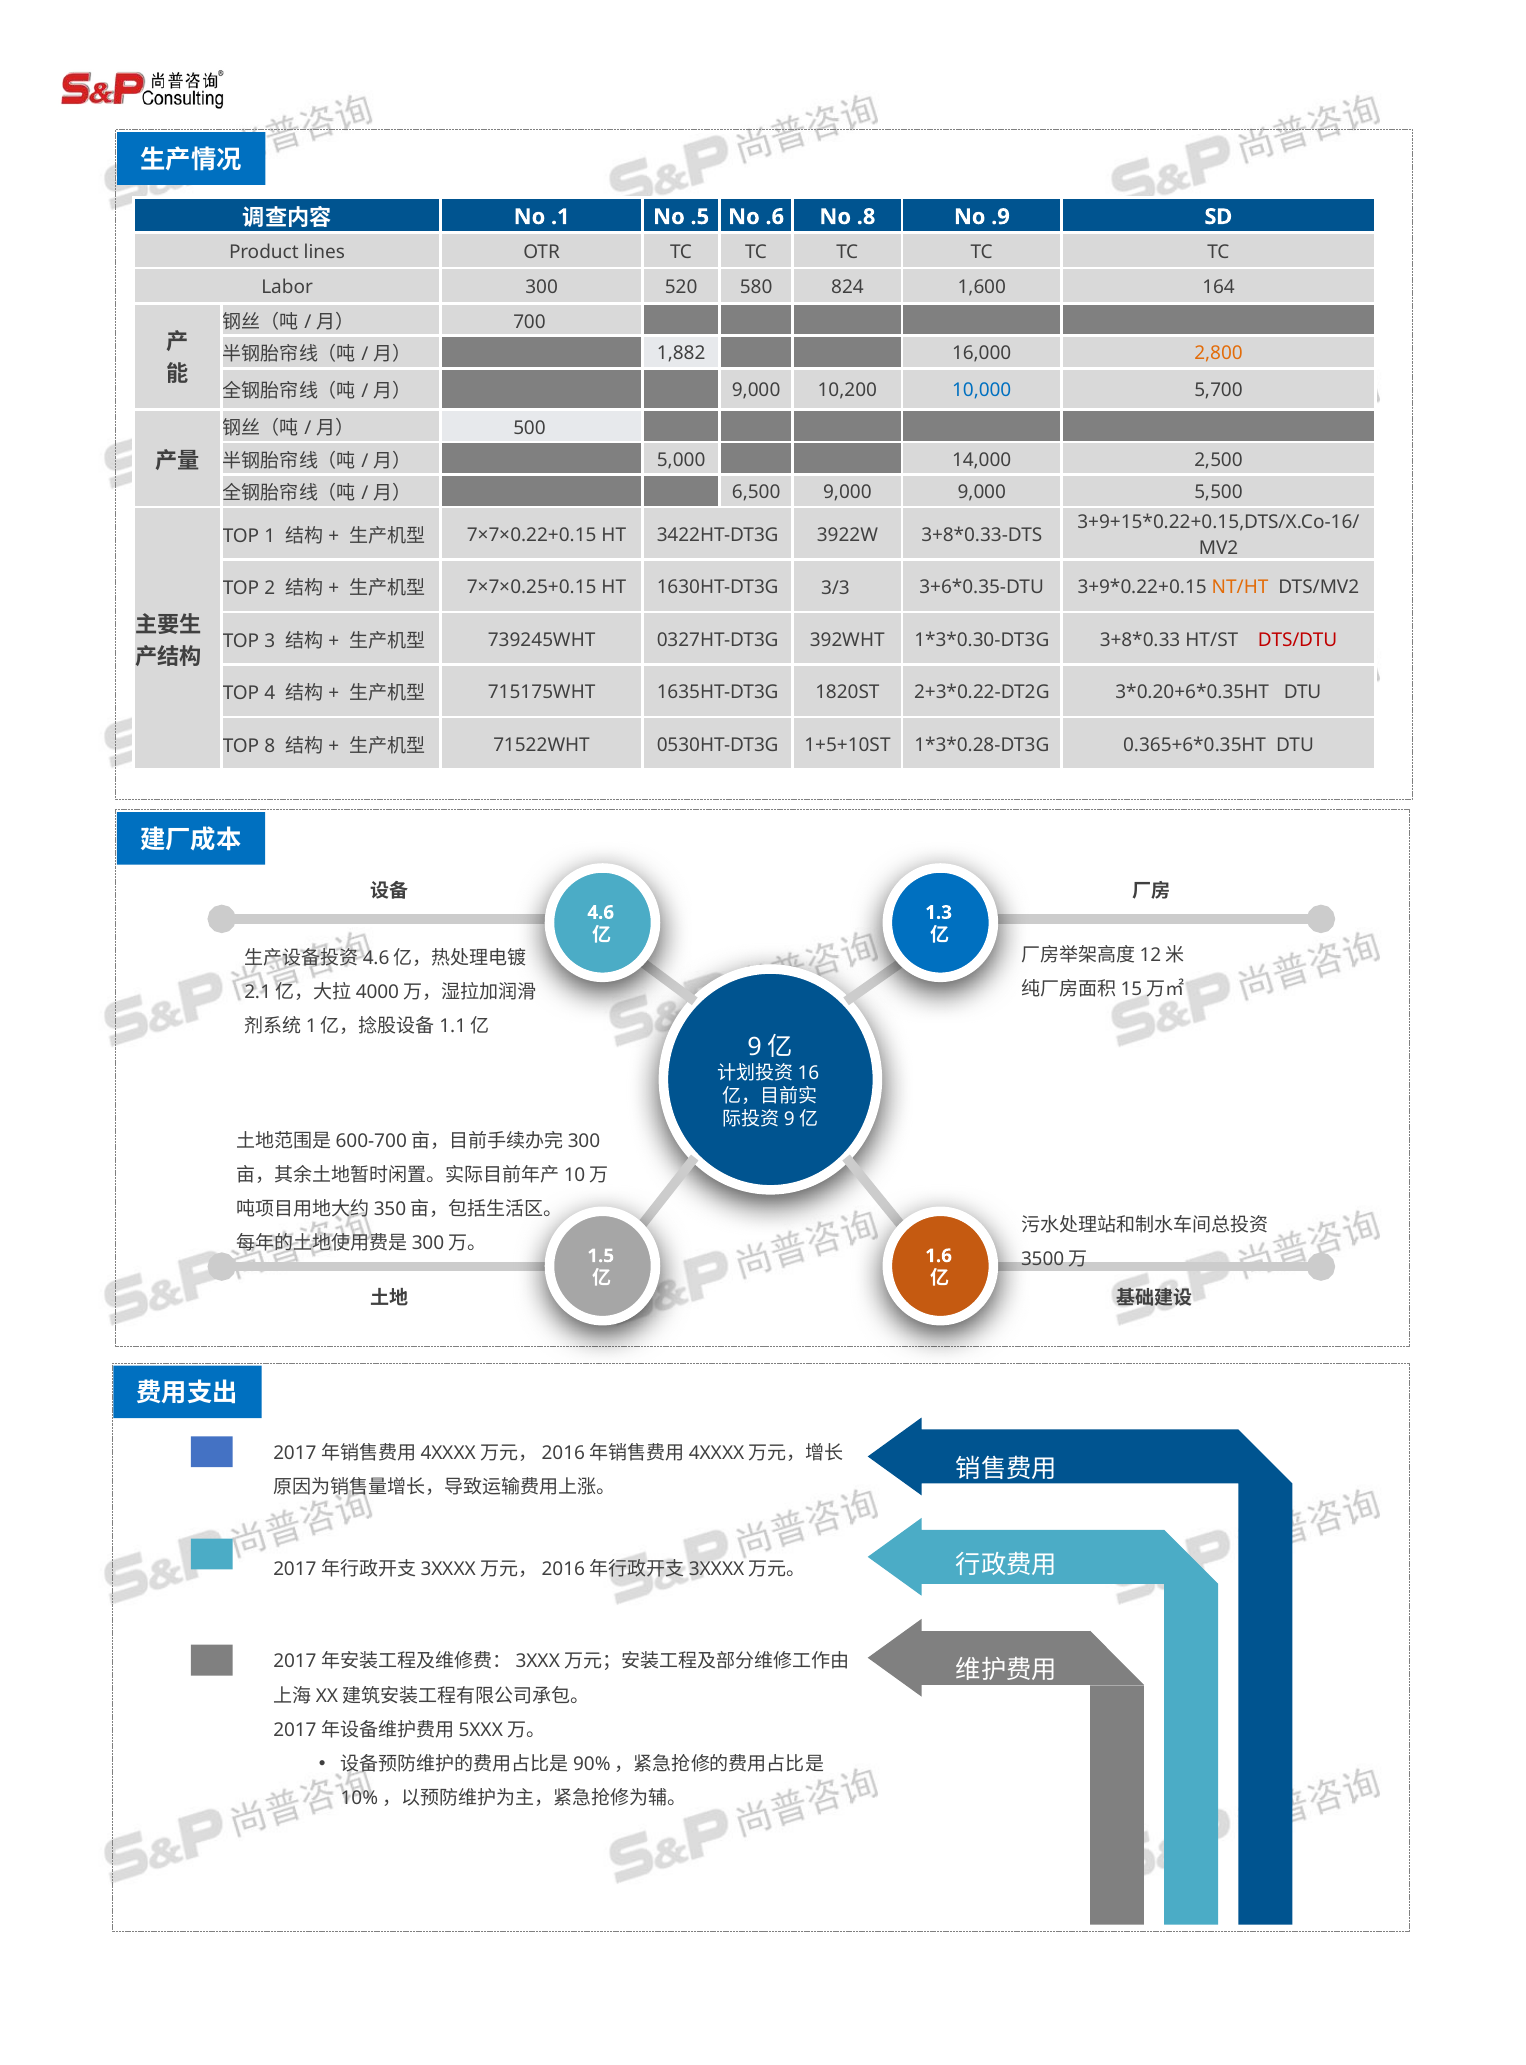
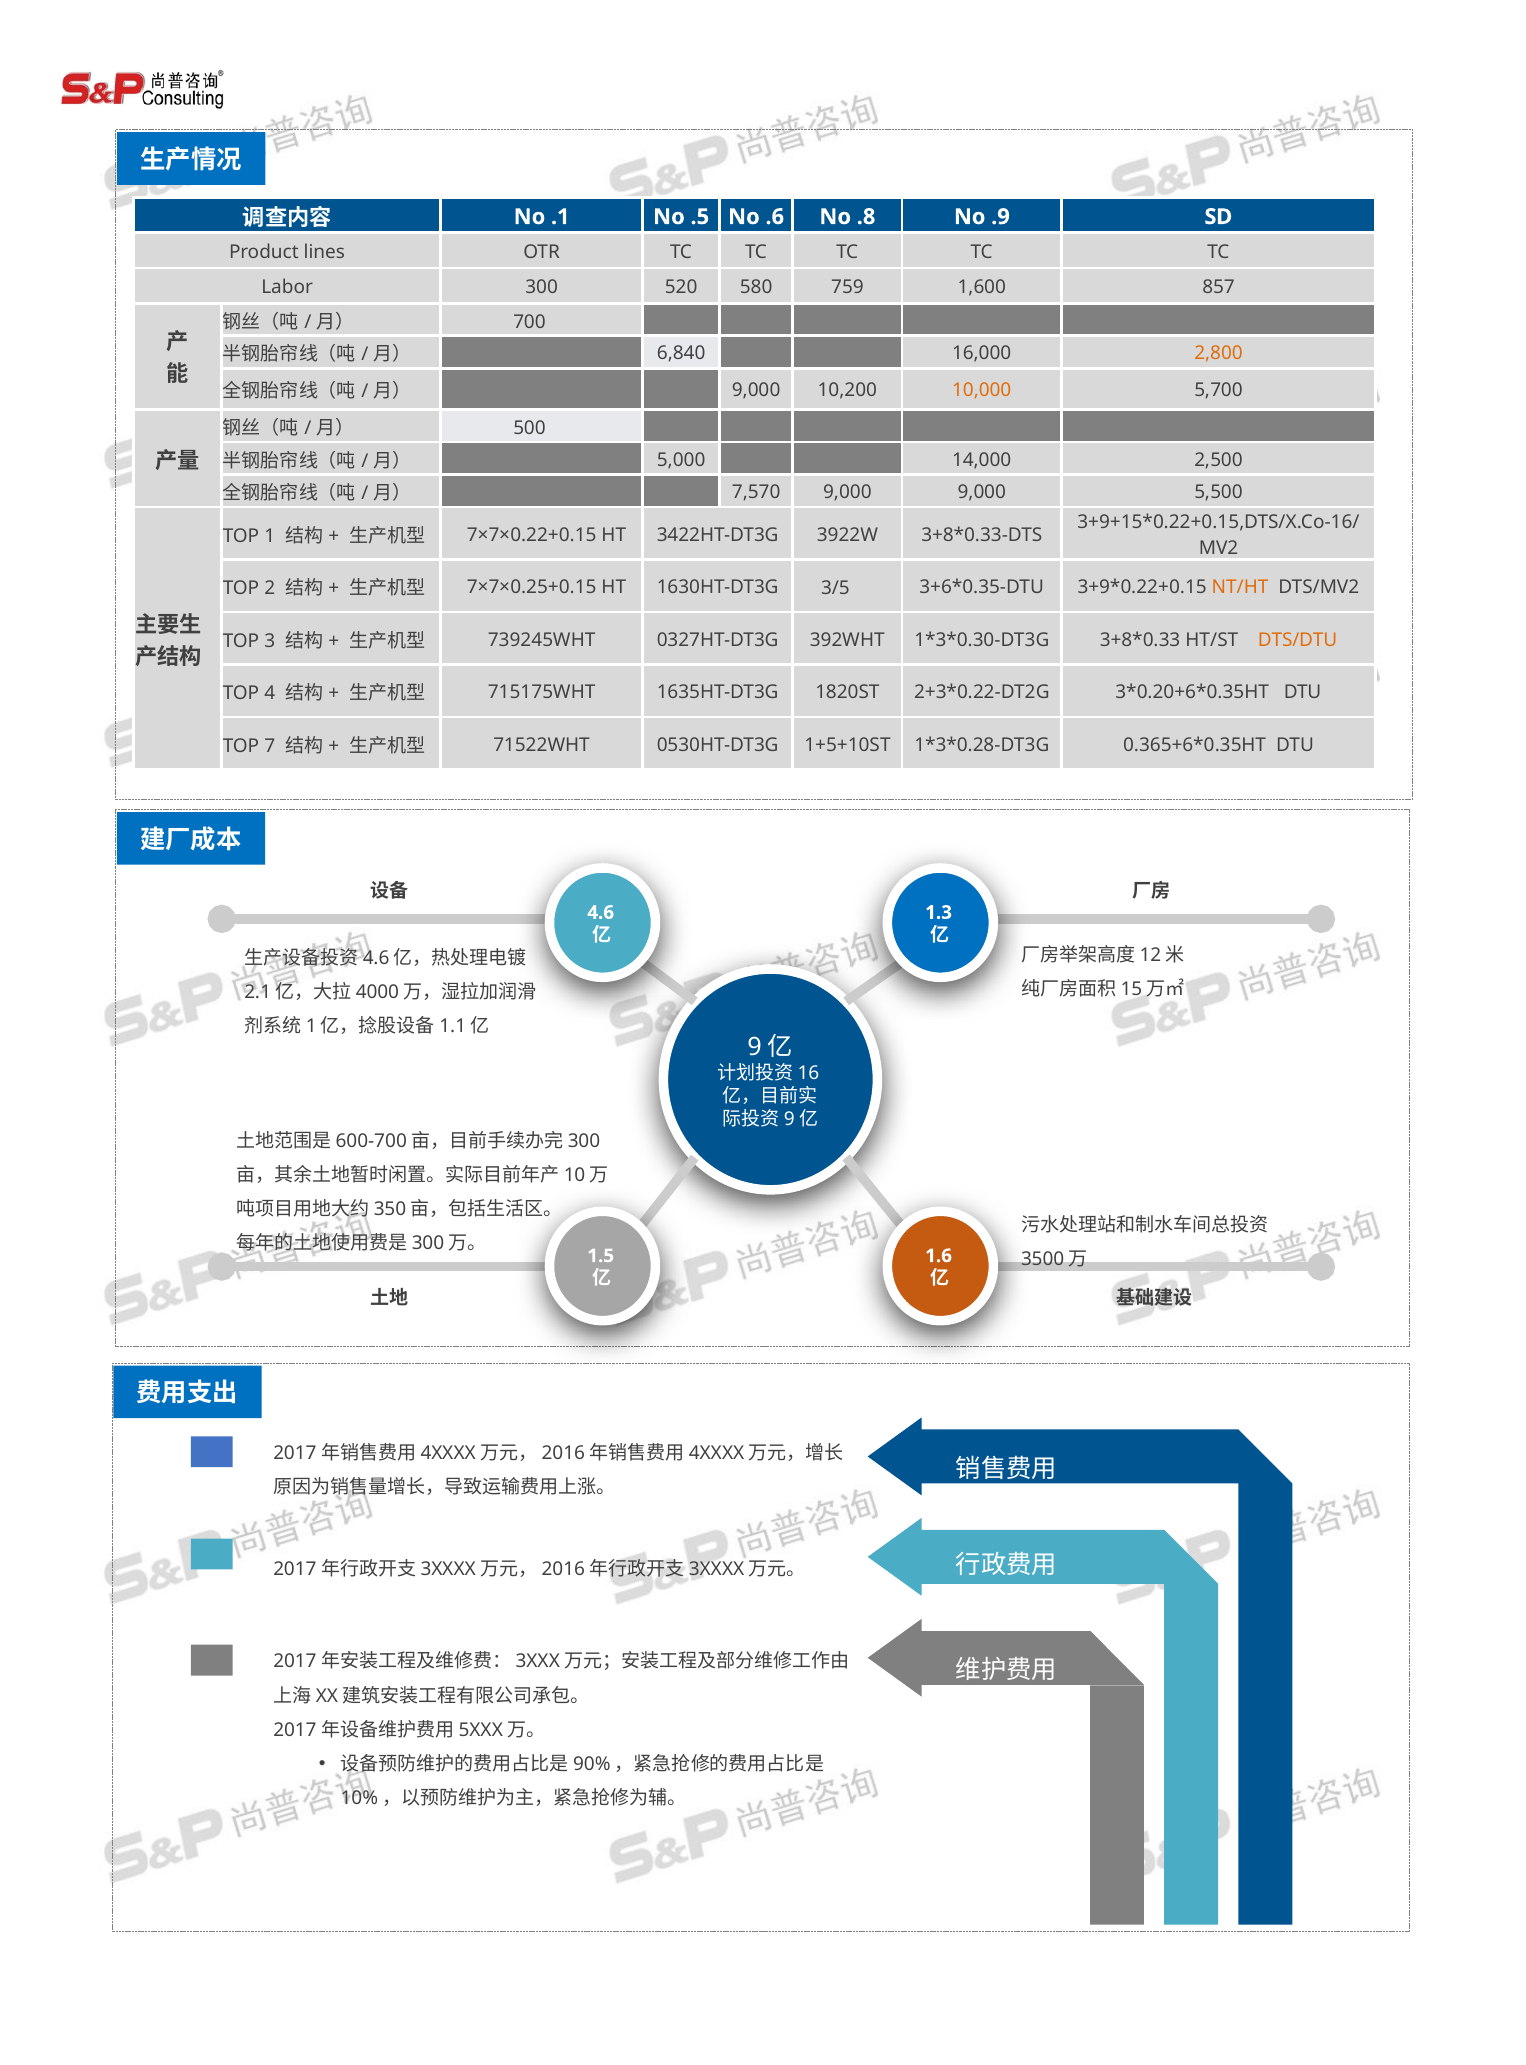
824: 824 -> 759
164: 164 -> 857
1,882: 1,882 -> 6,840
10,000 colour: blue -> orange
6,500: 6,500 -> 7,570
3/3: 3/3 -> 3/5
DTS/DTU colour: red -> orange
8: 8 -> 7
